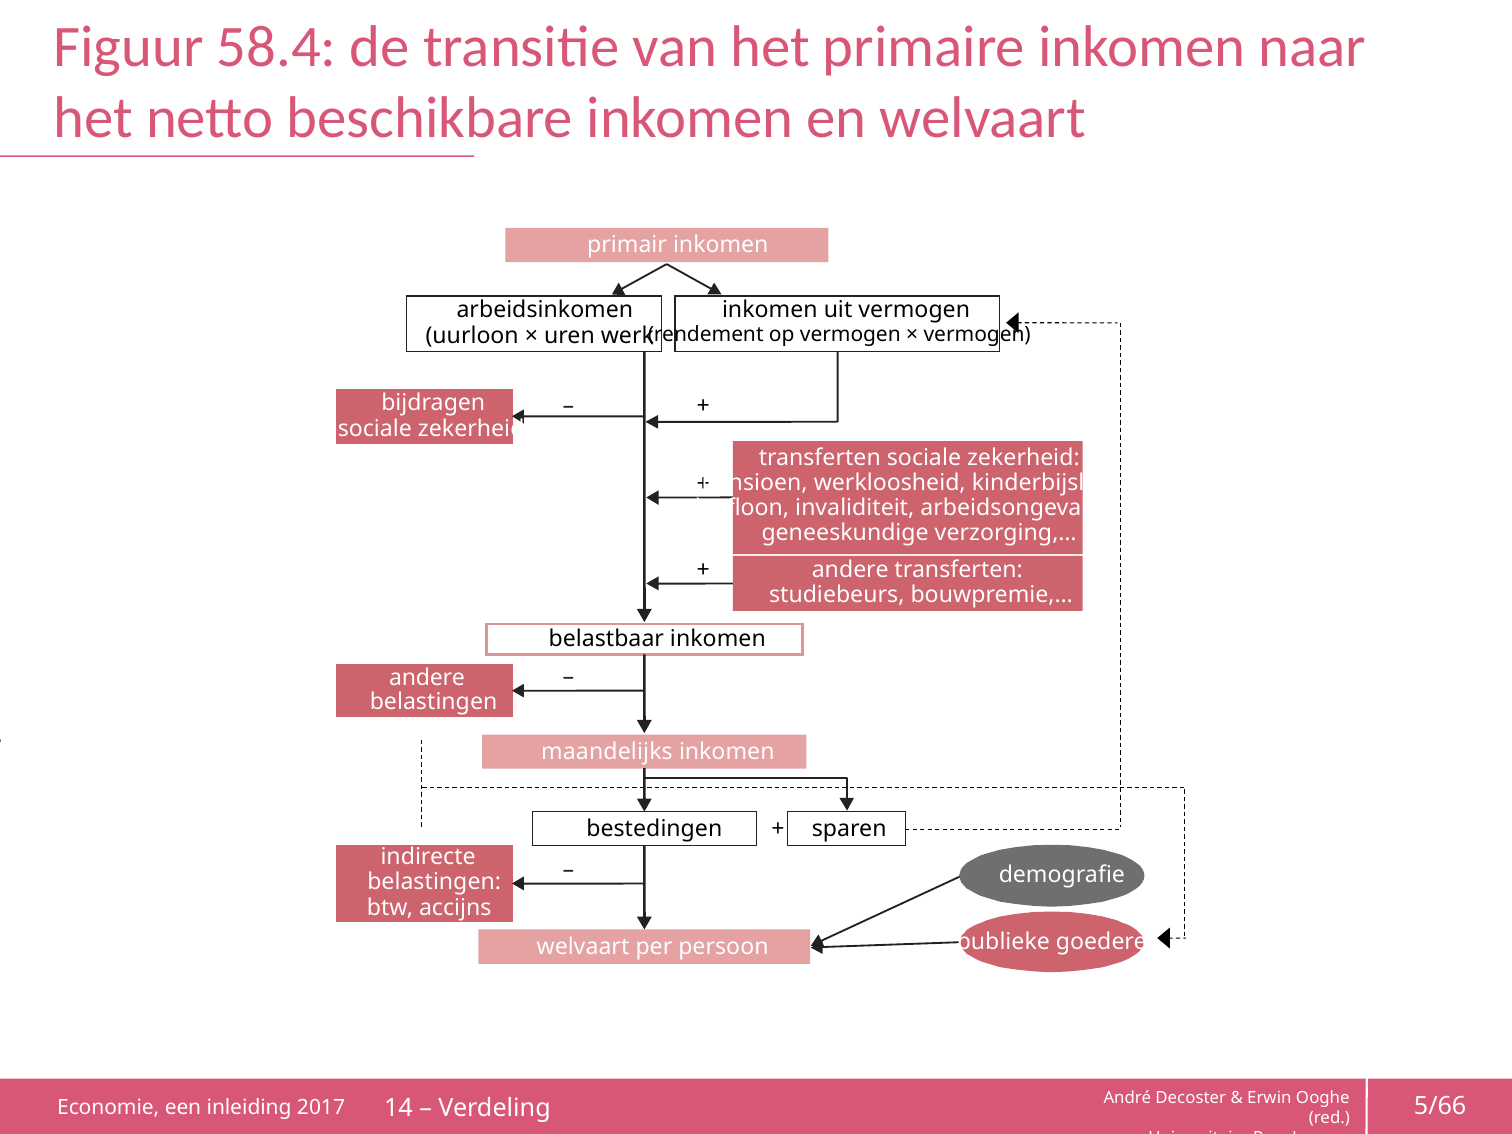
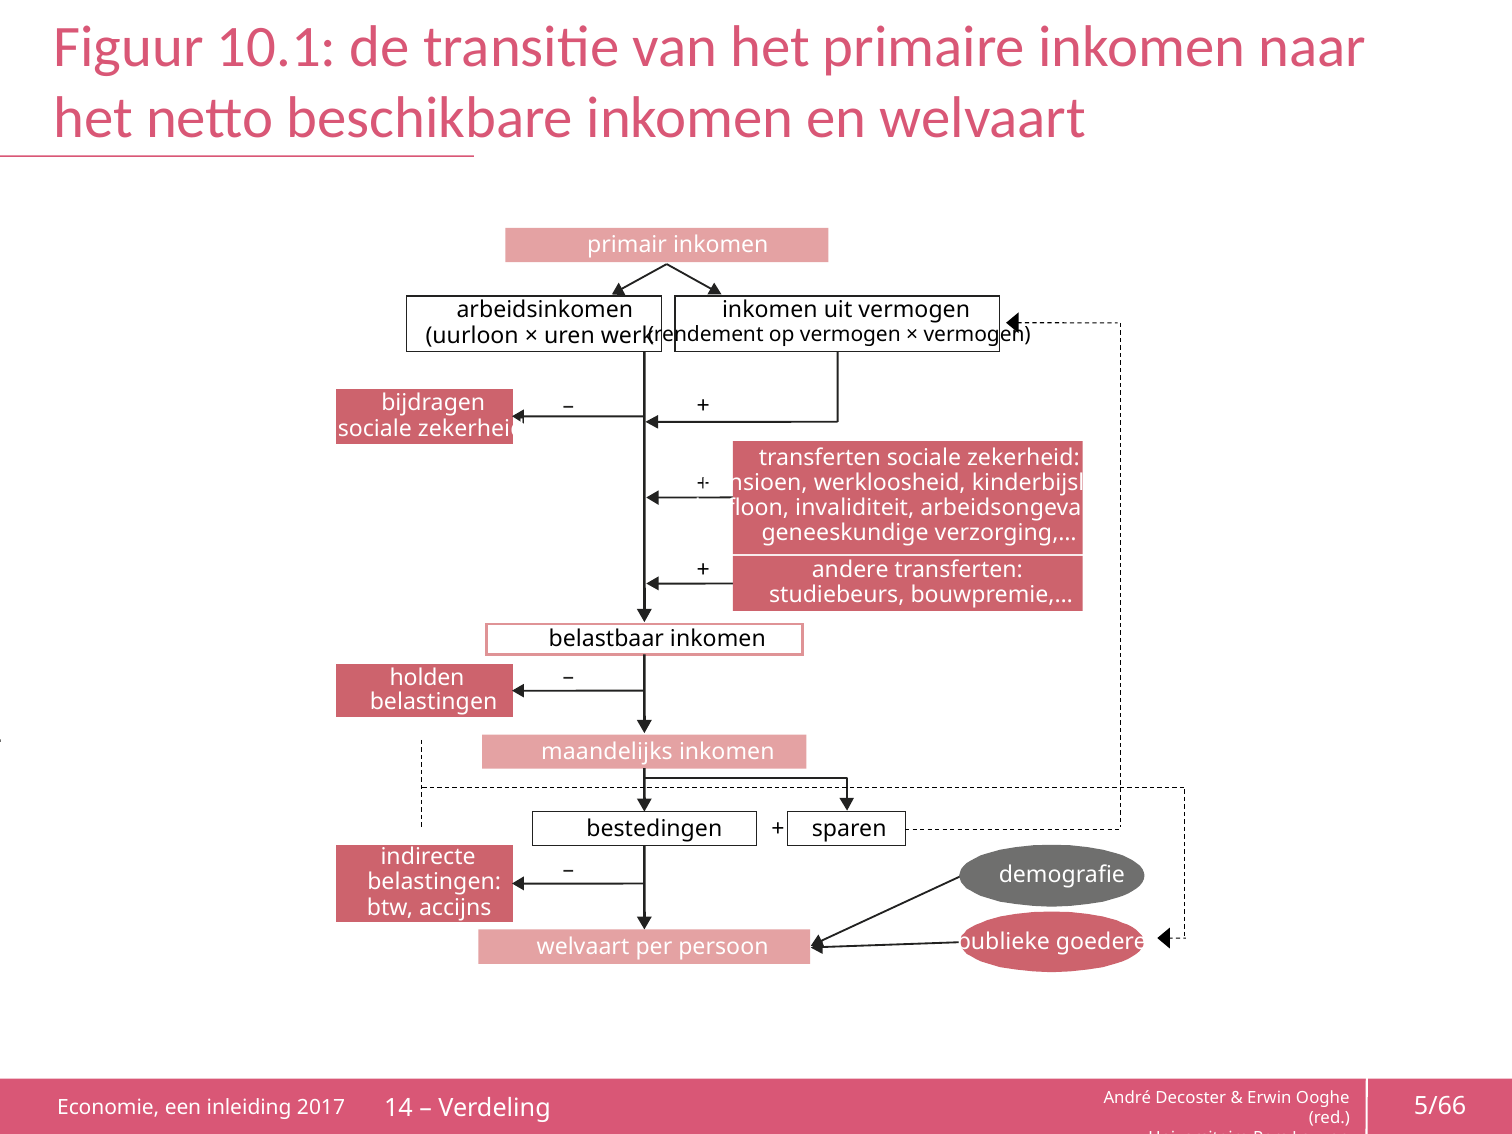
58.4: 58.4 -> 10.1
andere at (427, 677): andere -> holden
